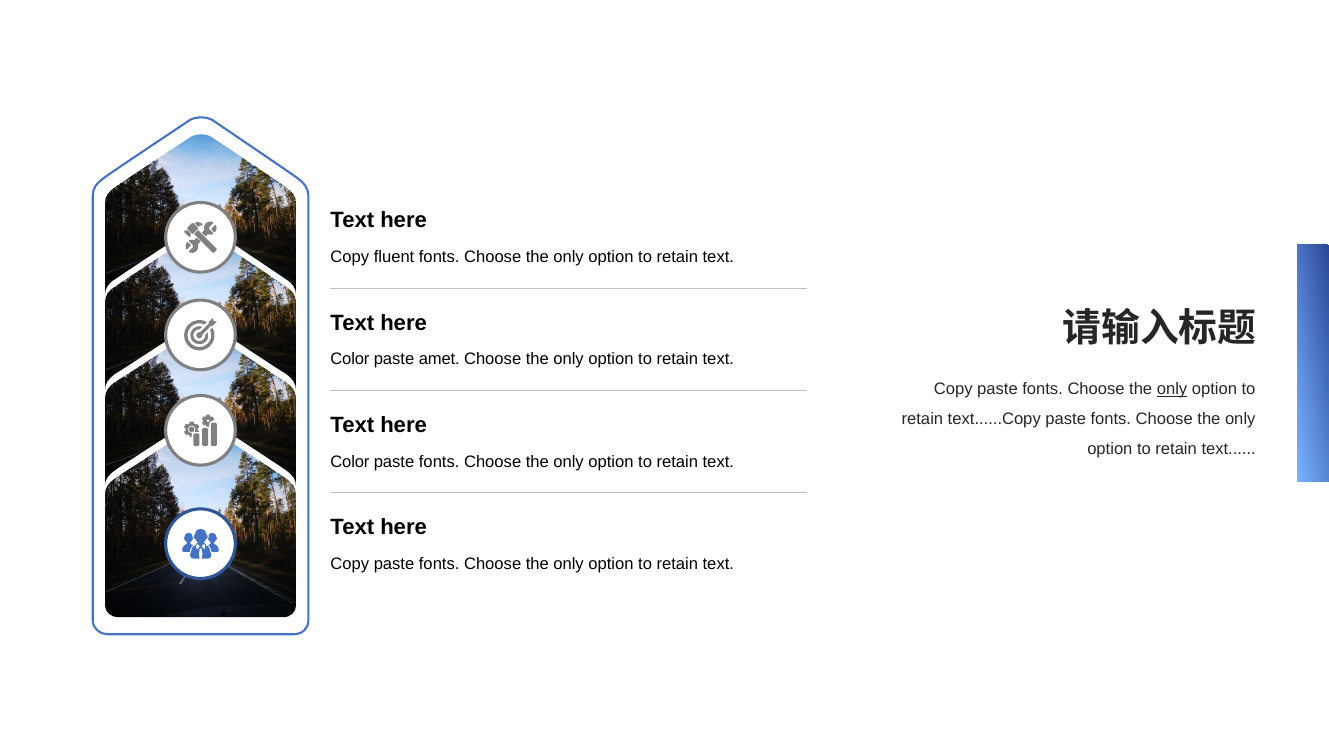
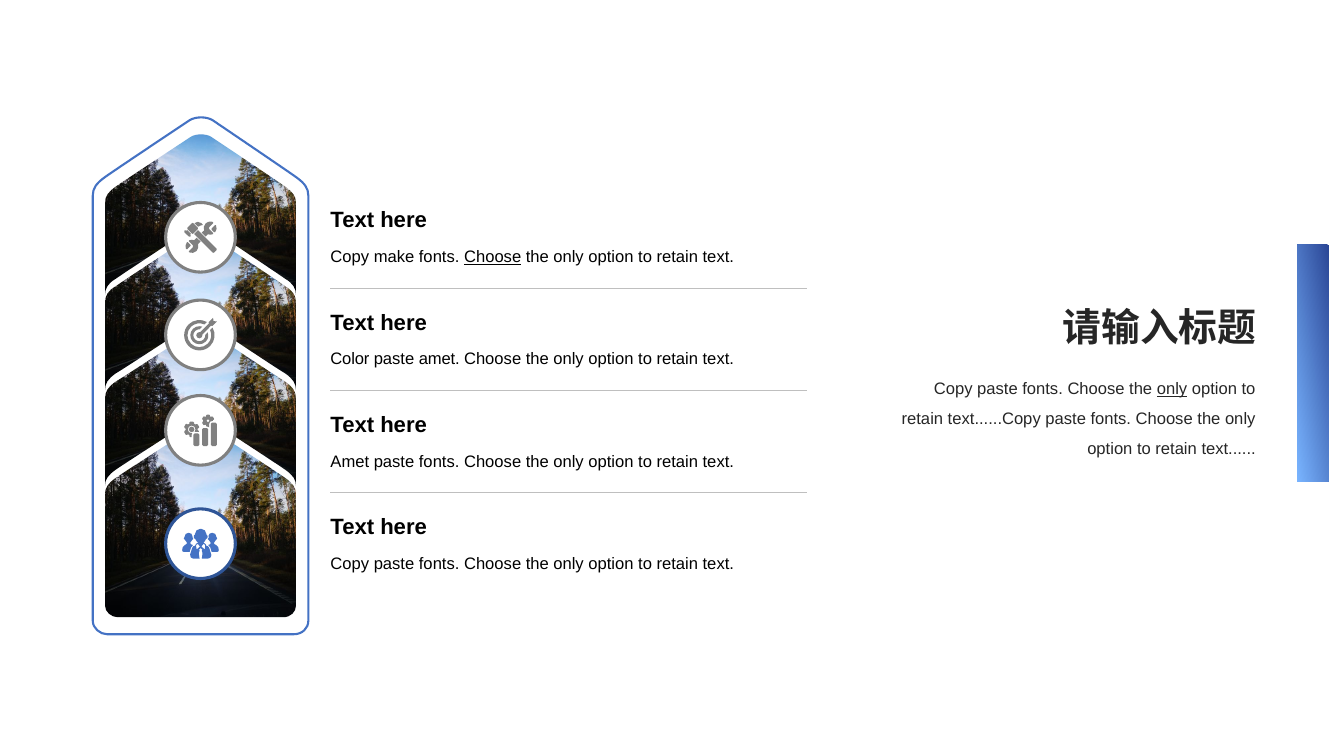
fluent: fluent -> make
Choose at (493, 258) underline: none -> present
Color at (350, 462): Color -> Amet
